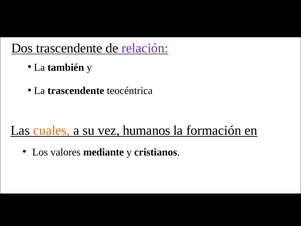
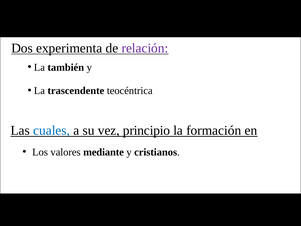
Dos trascendente: trascendente -> experimenta
cuales colour: orange -> blue
humanos: humanos -> principio
